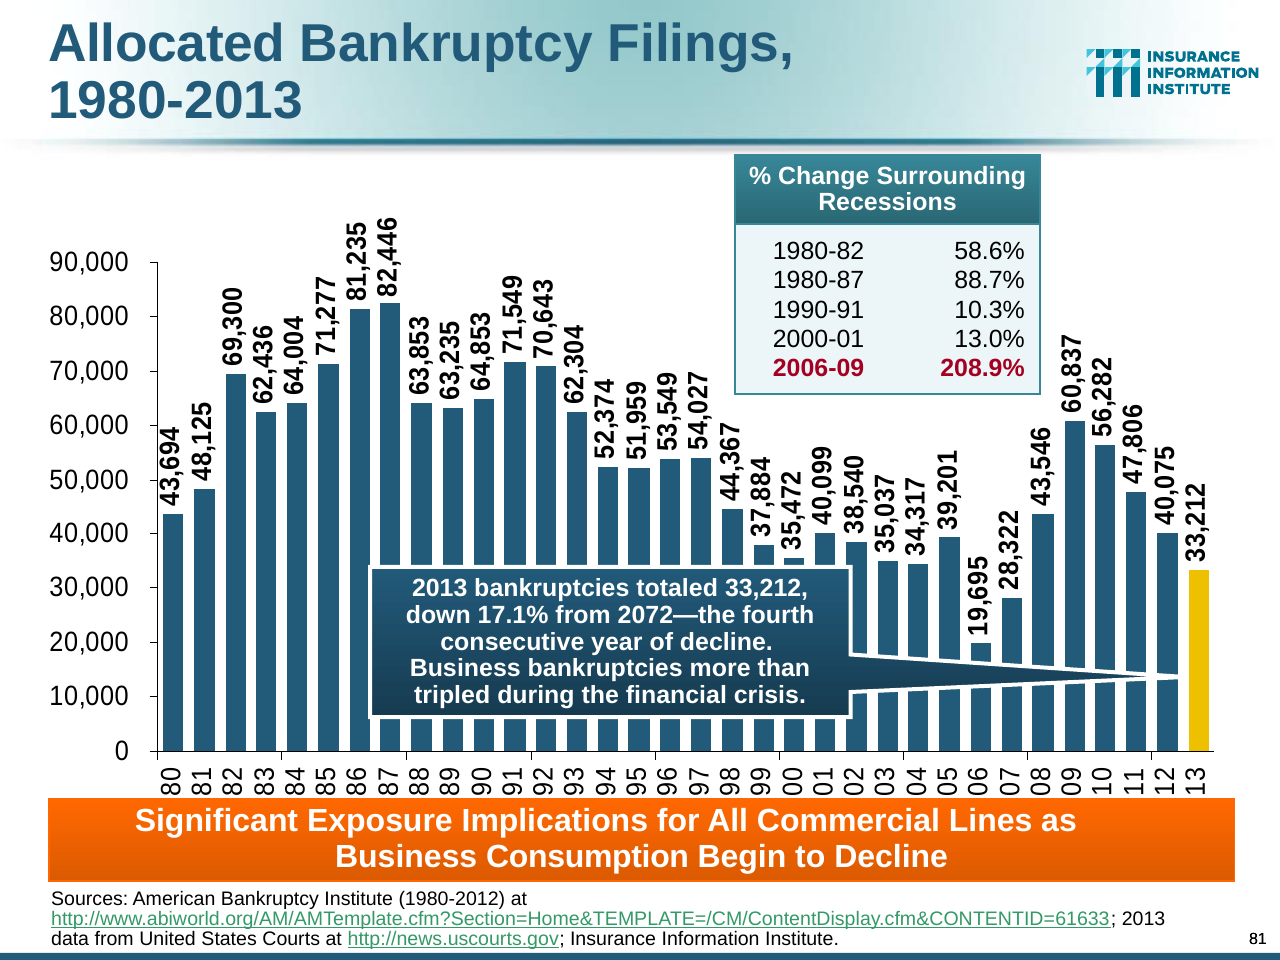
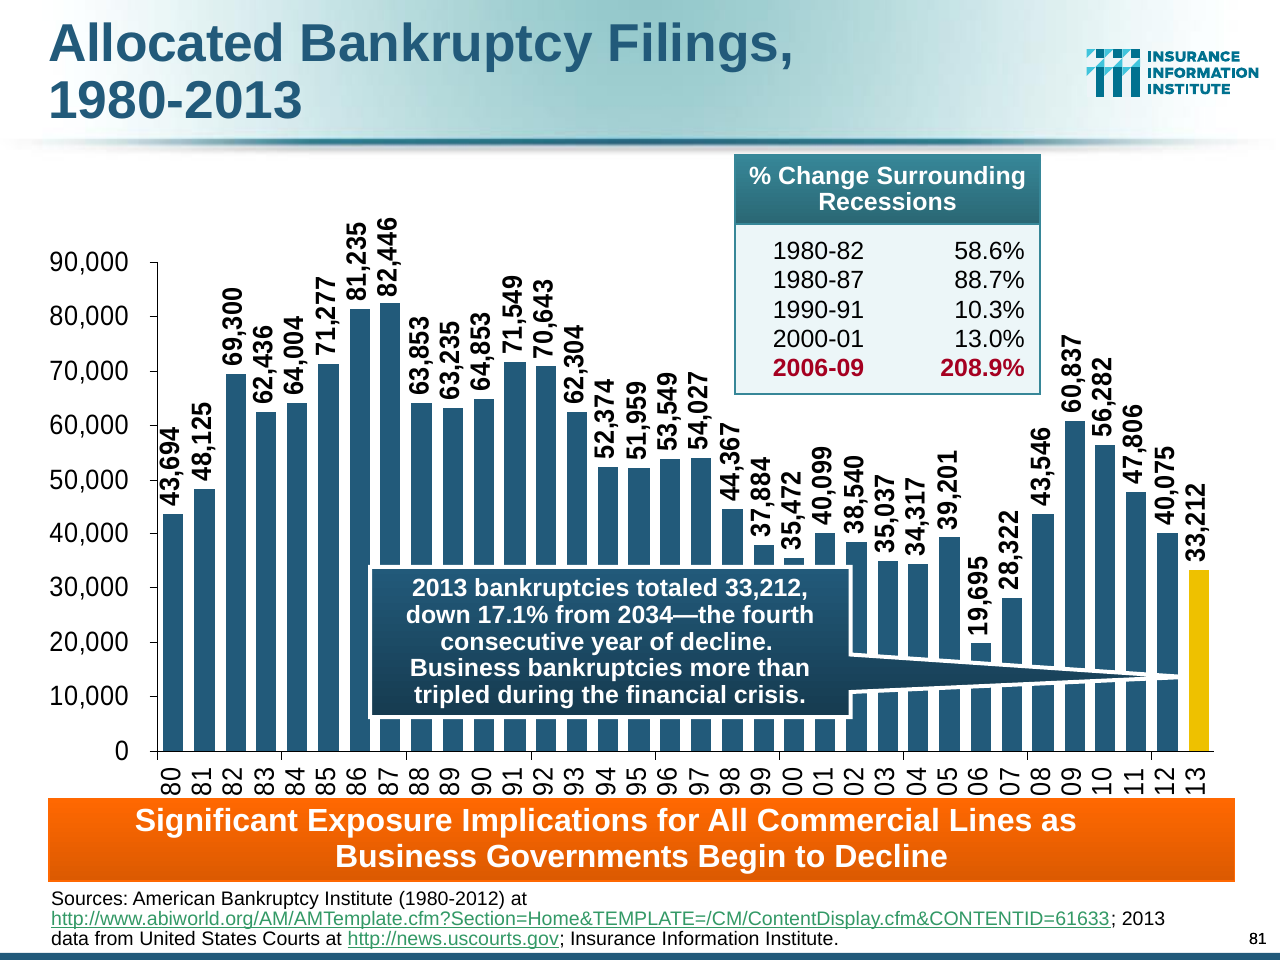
2072—the: 2072—the -> 2034—the
Consumption: Consumption -> Governments
